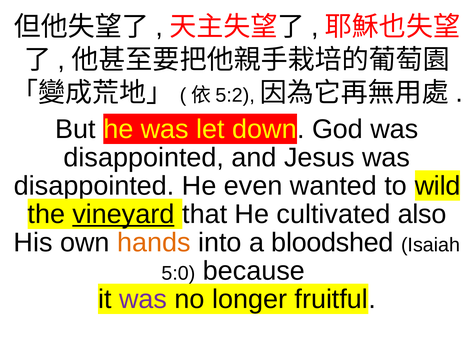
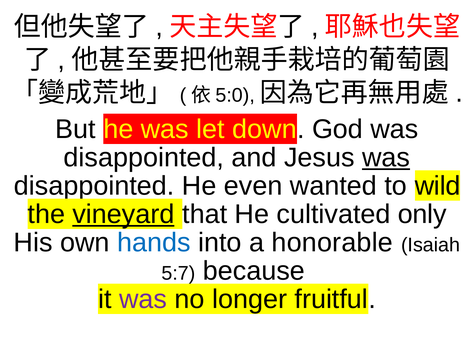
5:2: 5:2 -> 5:0
was at (386, 157) underline: none -> present
also: also -> only
hands colour: orange -> blue
bloodshed: bloodshed -> honorable
5:0: 5:0 -> 5:7
